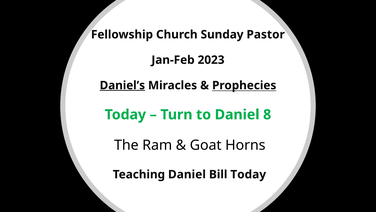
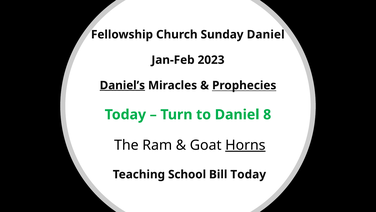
Sunday Pastor: Pastor -> Daniel
Horns underline: none -> present
Teaching Daniel: Daniel -> School
